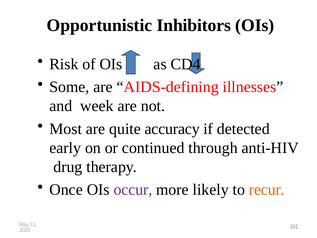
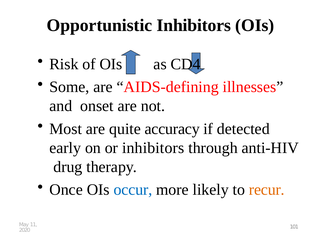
week: week -> onset
or continued: continued -> inhibitors
occur colour: purple -> blue
